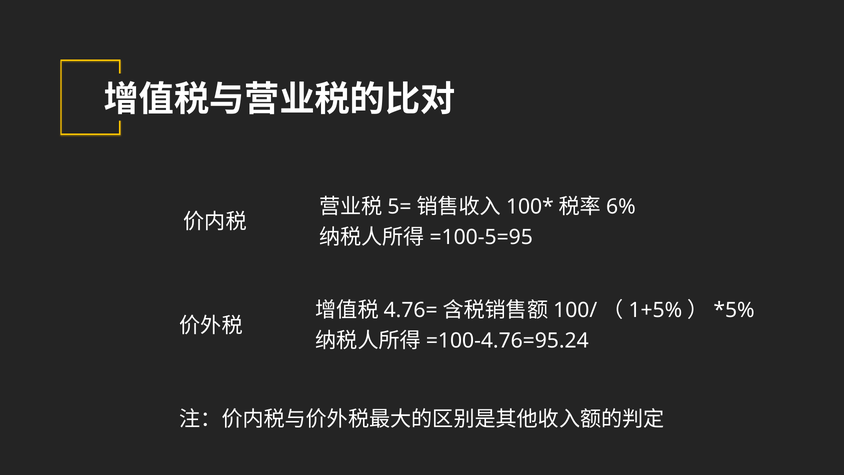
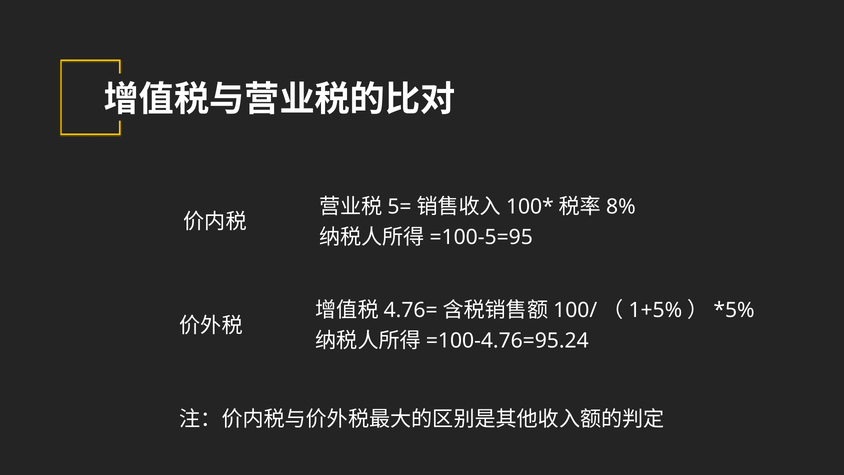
6%: 6% -> 8%
